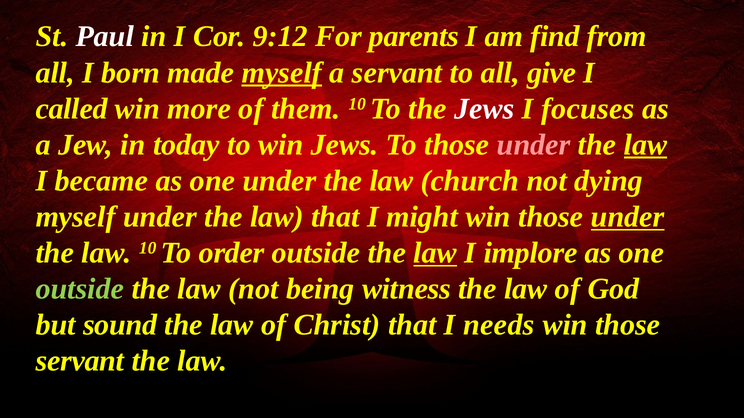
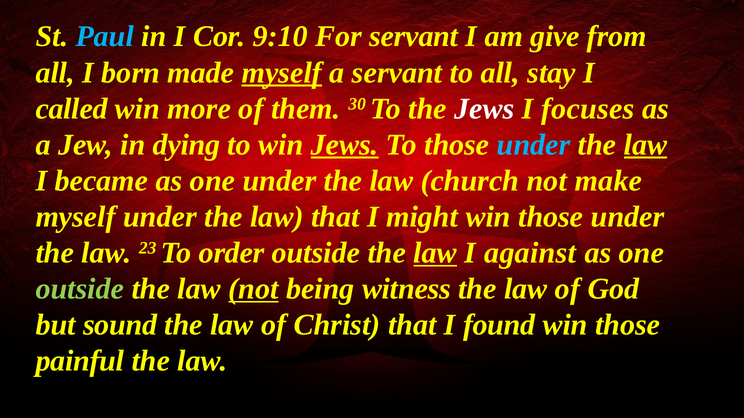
Paul colour: white -> light blue
9:12: 9:12 -> 9:10
For parents: parents -> servant
find: find -> give
give: give -> stay
them 10: 10 -> 30
today: today -> dying
Jews at (345, 145) underline: none -> present
under at (534, 145) colour: pink -> light blue
dying: dying -> make
under at (628, 217) underline: present -> none
law 10: 10 -> 23
implore: implore -> against
not at (253, 289) underline: none -> present
needs: needs -> found
servant at (80, 361): servant -> painful
